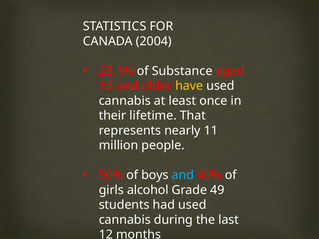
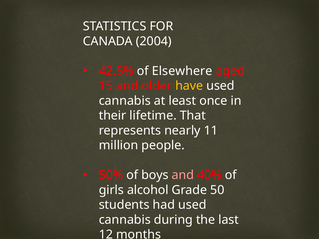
23.1%: 23.1% -> 42.5%
Substance: Substance -> Elsewhere
and at (183, 175) colour: light blue -> pink
49: 49 -> 50
